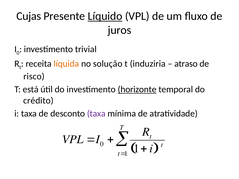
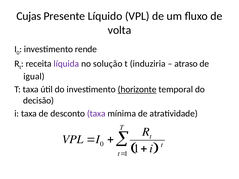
Líquido underline: present -> none
juros: juros -> volta
trivial: trivial -> rende
líquida colour: orange -> purple
risco: risco -> igual
T está: está -> taxa
crédito: crédito -> decisão
